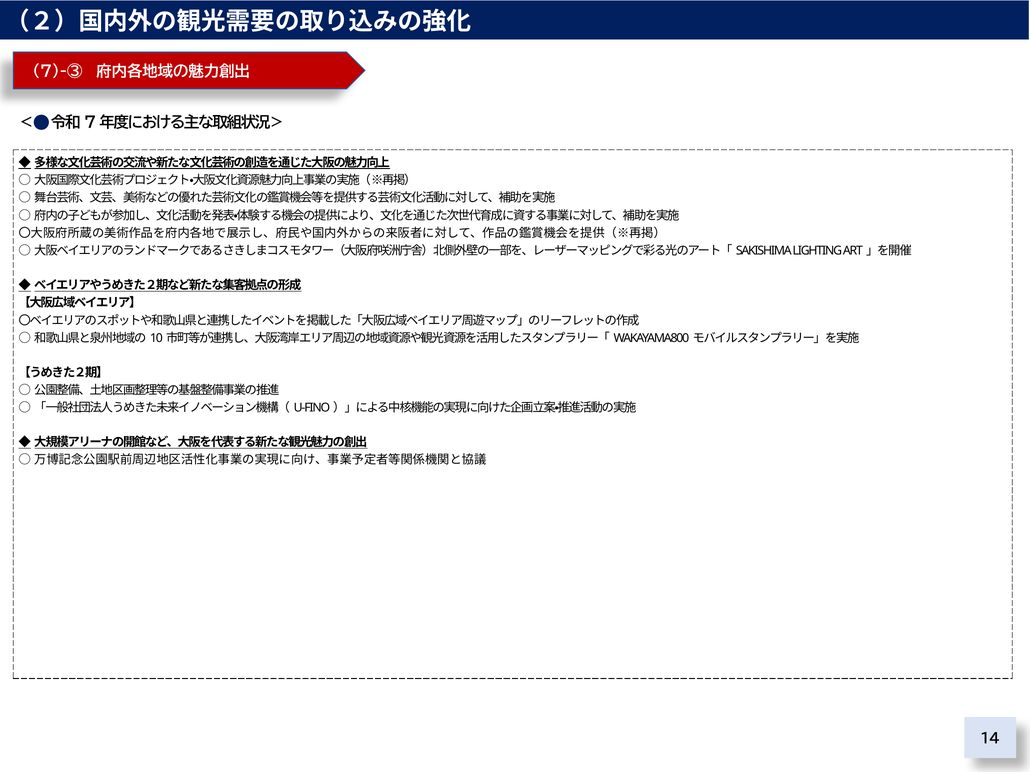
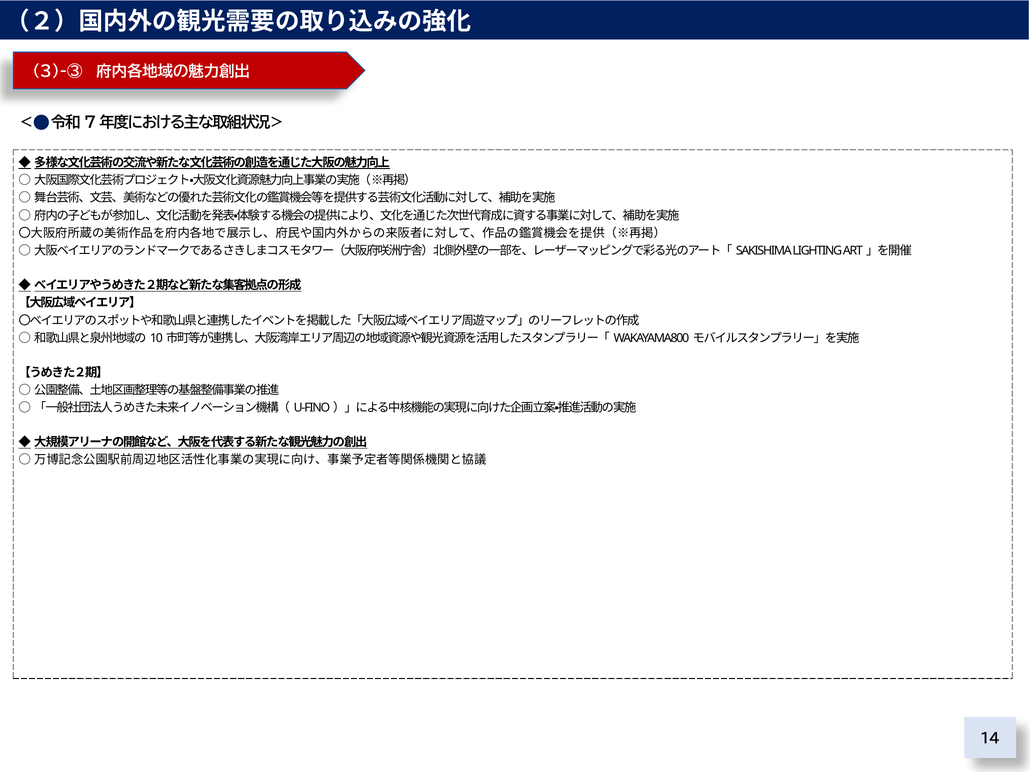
7)-③: 7)-③ -> 3)-③
